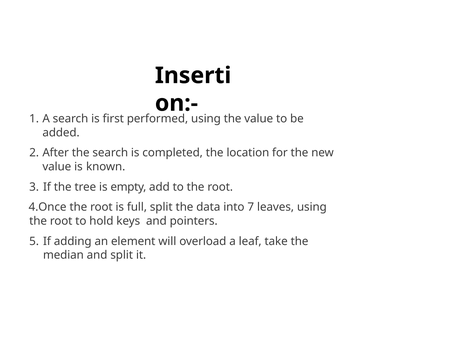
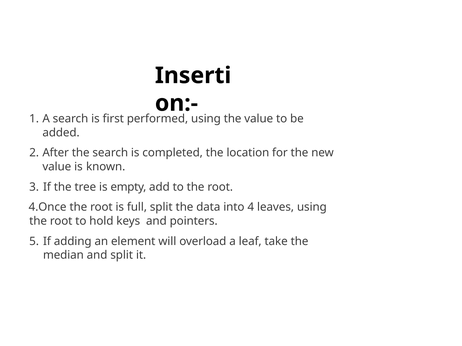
7: 7 -> 4
